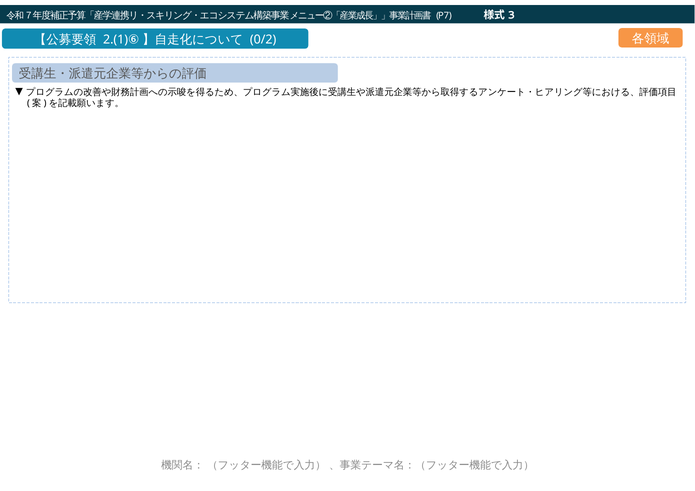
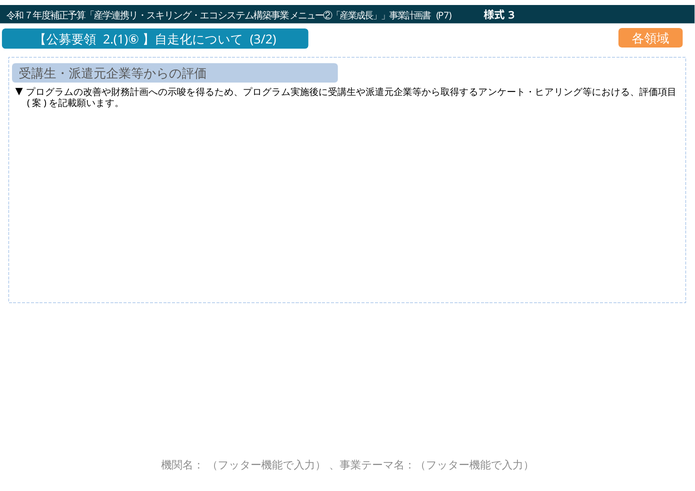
0/2: 0/2 -> 3/2
